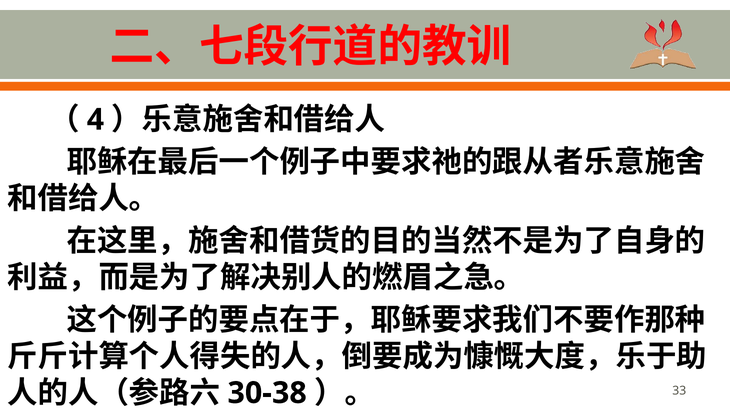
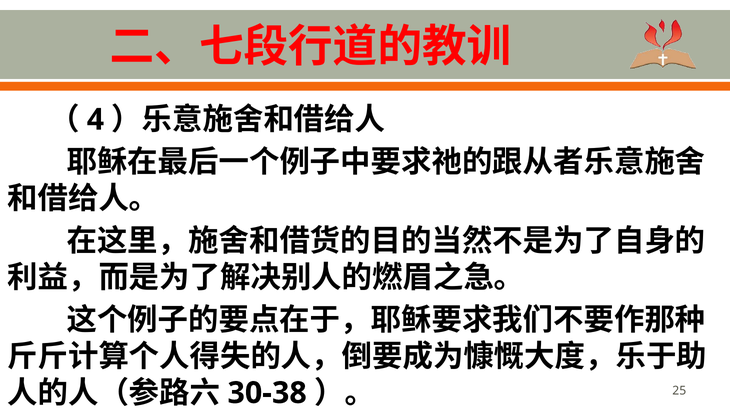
33: 33 -> 25
